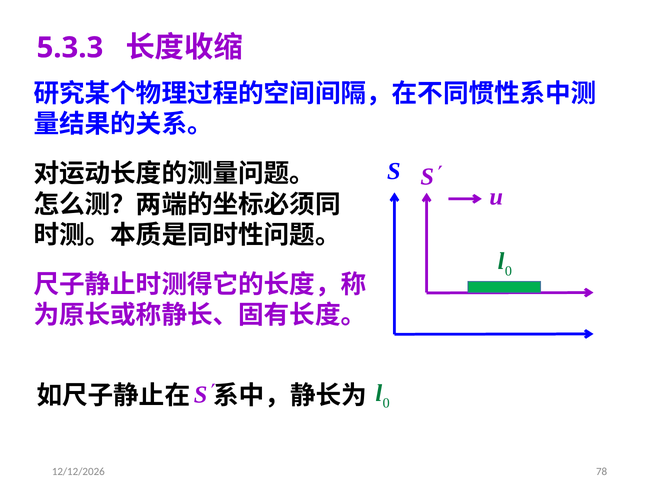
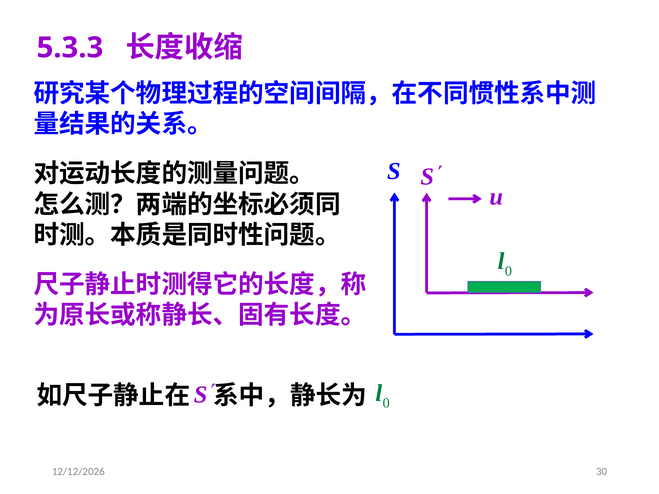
78: 78 -> 30
